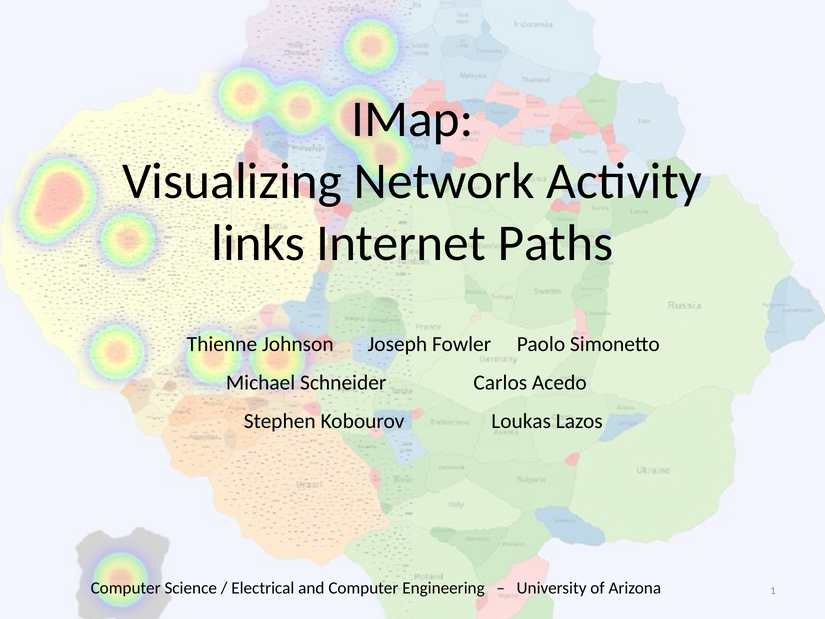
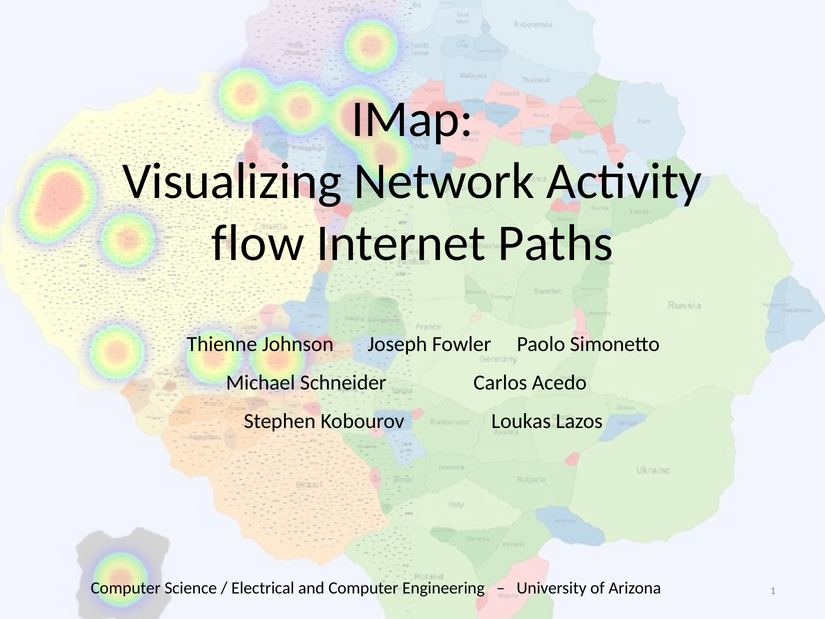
links: links -> flow
